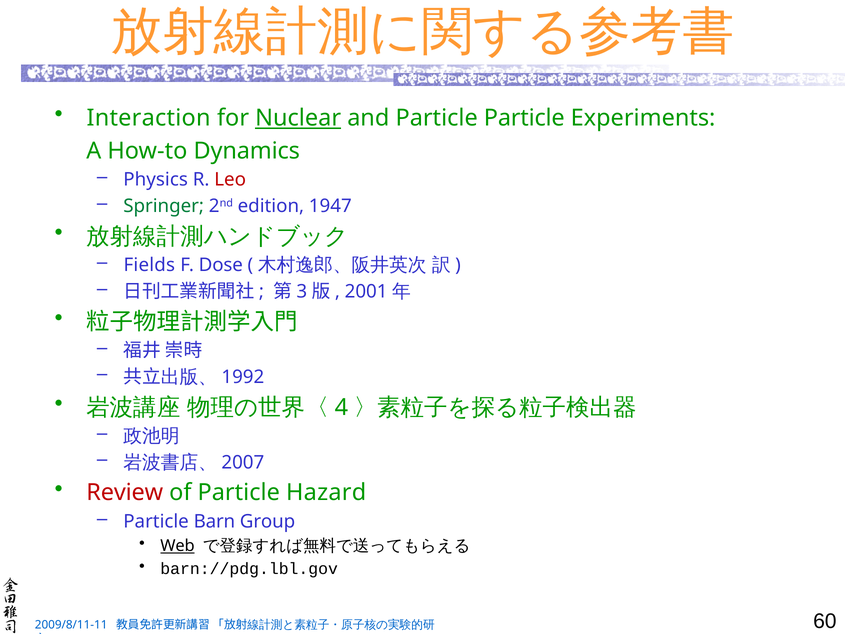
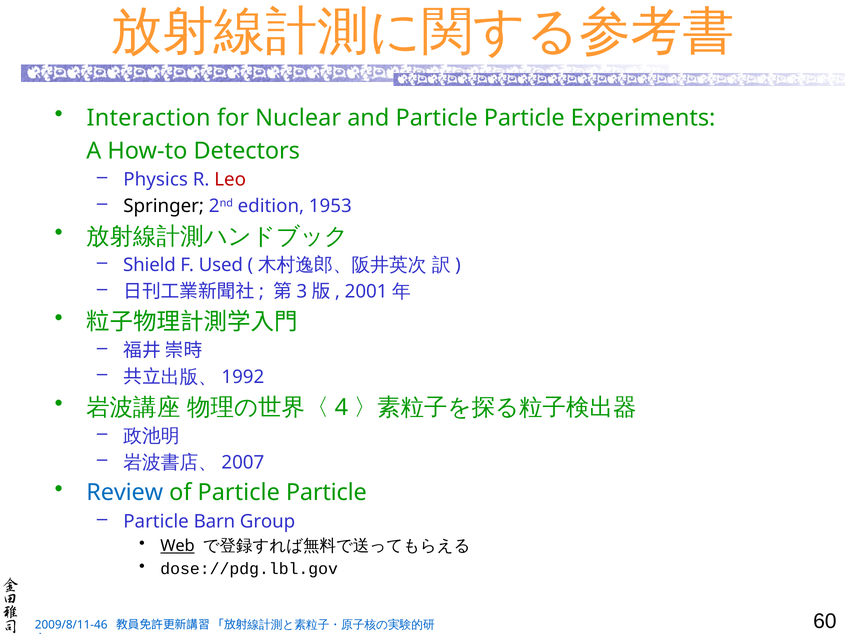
Nuclear underline: present -> none
Dynamics: Dynamics -> Detectors
Springer colour: green -> black
1947: 1947 -> 1953
Fields: Fields -> Shield
Dose: Dose -> Used
Review colour: red -> blue
of Particle Hazard: Hazard -> Particle
barn://pdg.lbl.gov: barn://pdg.lbl.gov -> dose://pdg.lbl.gov
2009/8/11-11: 2009/8/11-11 -> 2009/8/11-46
